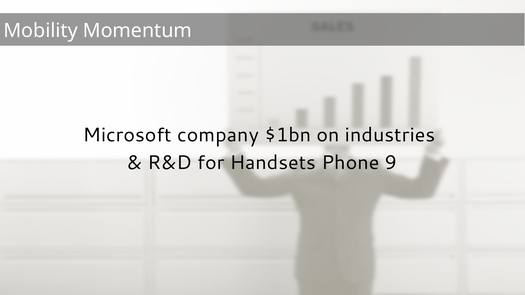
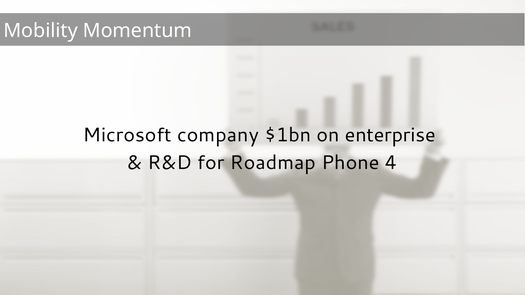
industries: industries -> enterprise
Handsets: Handsets -> Roadmap
9: 9 -> 4
